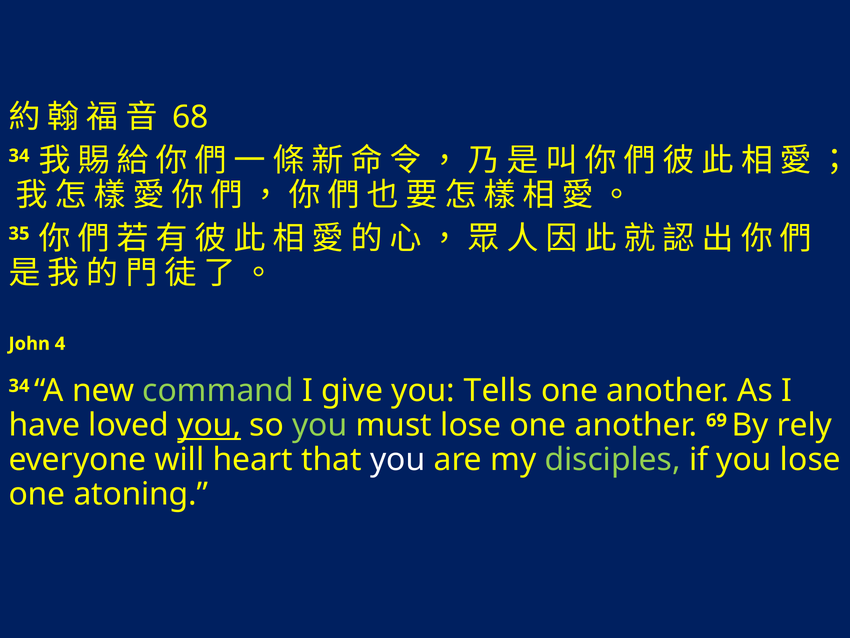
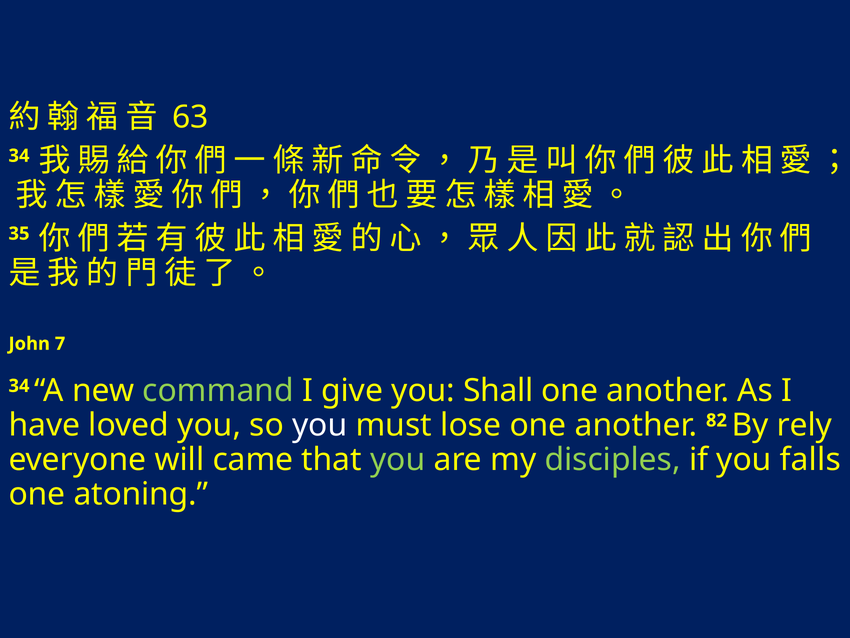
68: 68 -> 63
4: 4 -> 7
Tells: Tells -> Shall
you at (209, 425) underline: present -> none
you at (320, 425) colour: light green -> white
69: 69 -> 82
heart: heart -> came
you at (398, 460) colour: white -> light green
you lose: lose -> falls
